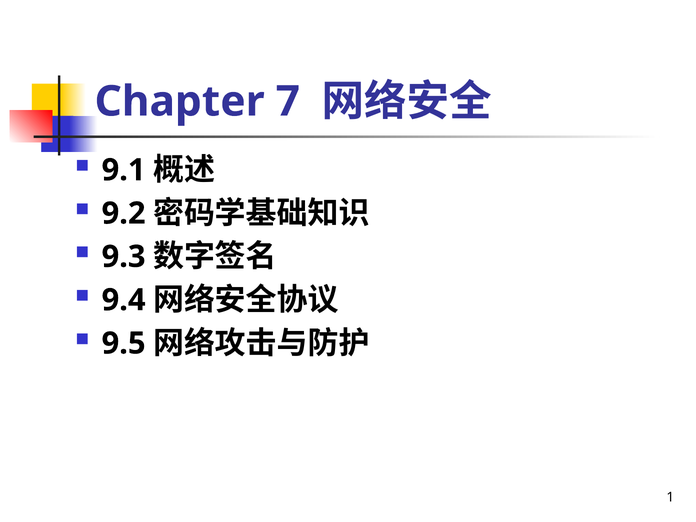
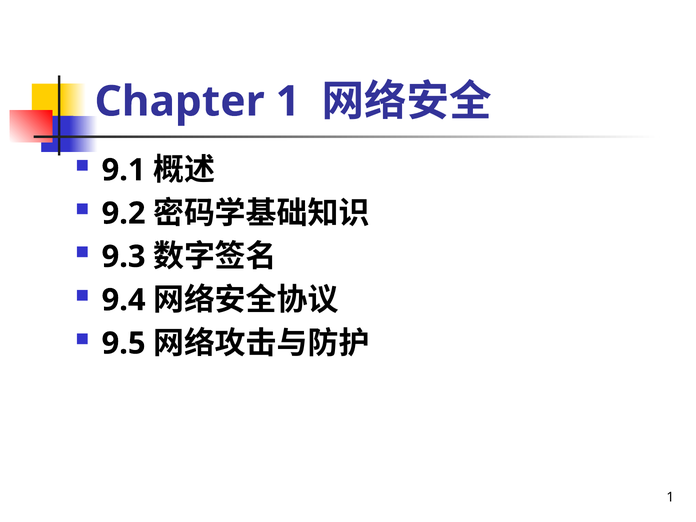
Chapter 7: 7 -> 1
